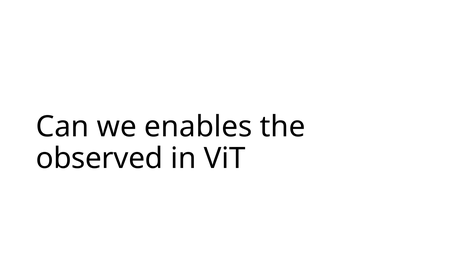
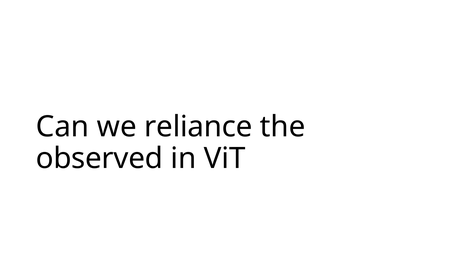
enables: enables -> reliance
